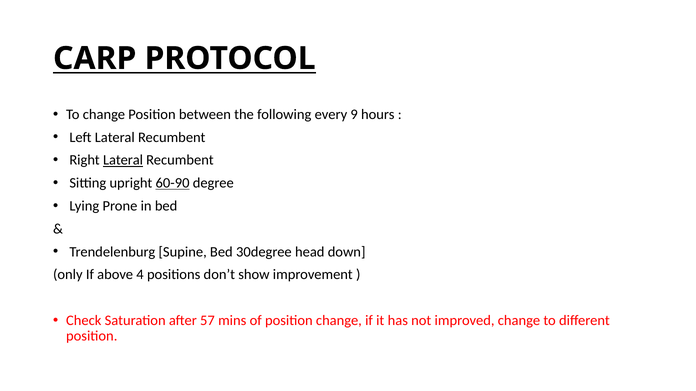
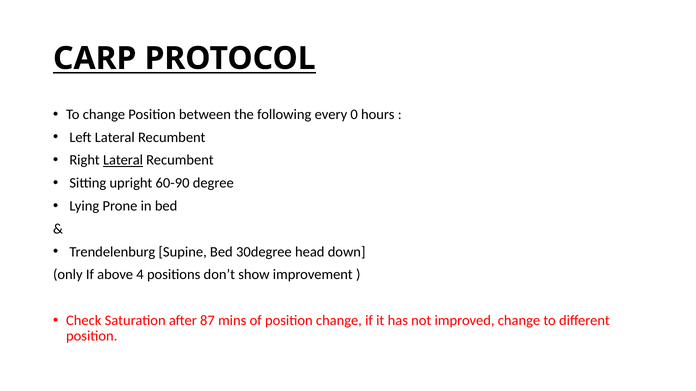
9: 9 -> 0
60-90 underline: present -> none
57: 57 -> 87
